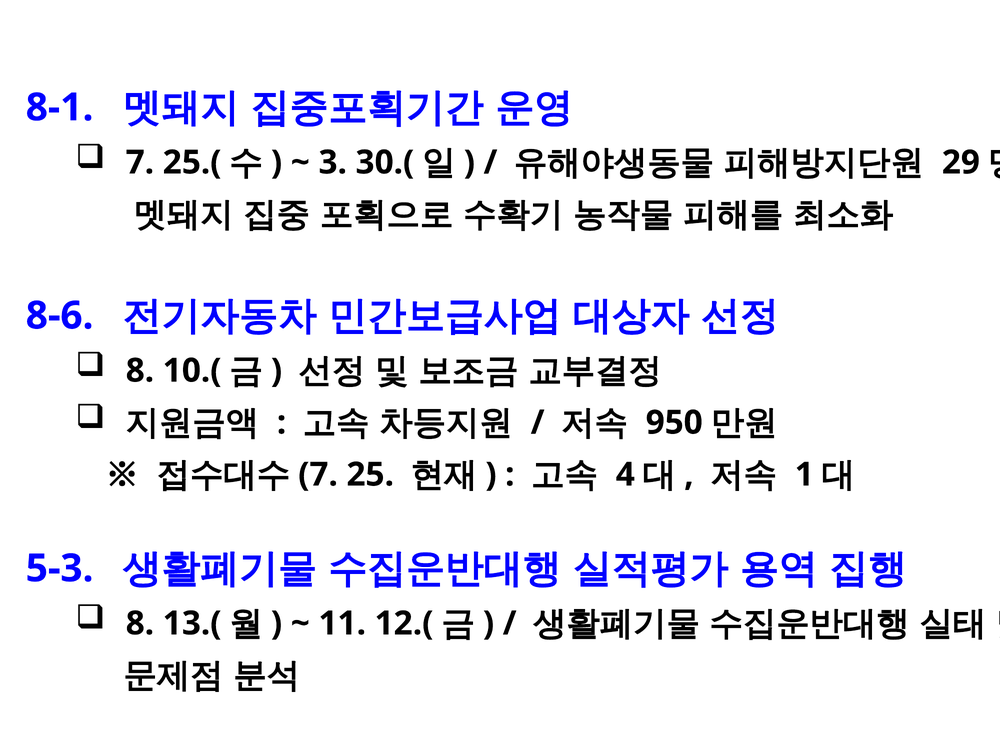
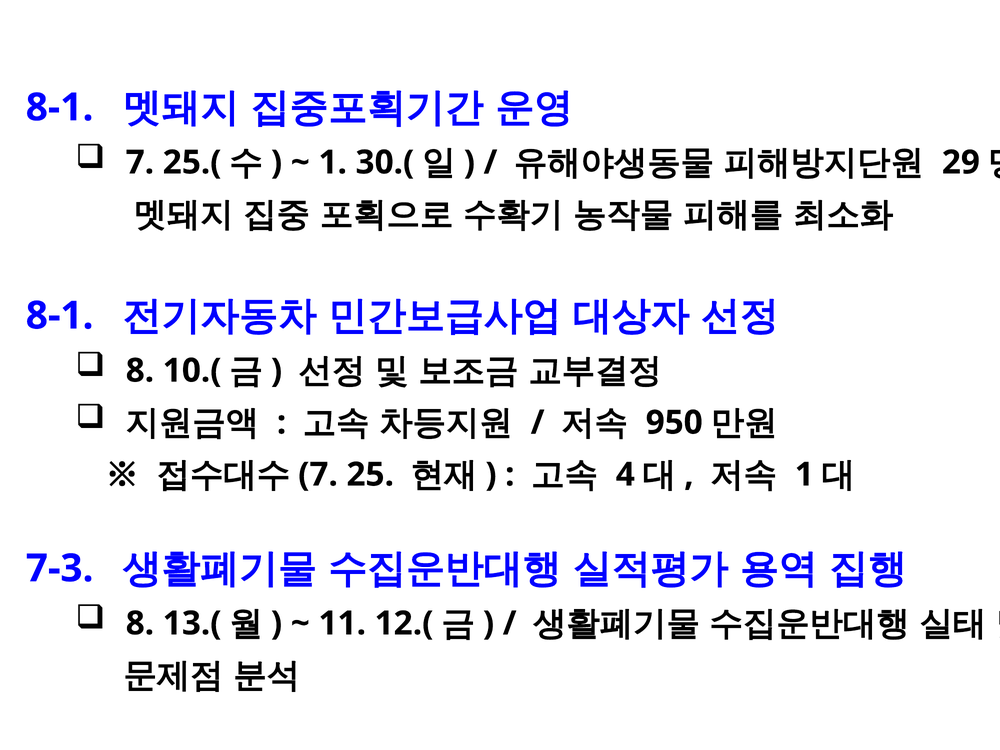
3 at (333, 162): 3 -> 1
8-6 at (60, 316): 8-6 -> 8-1
5-3: 5-3 -> 7-3
